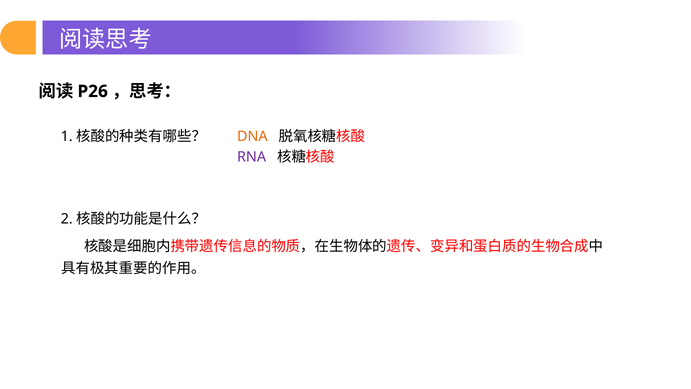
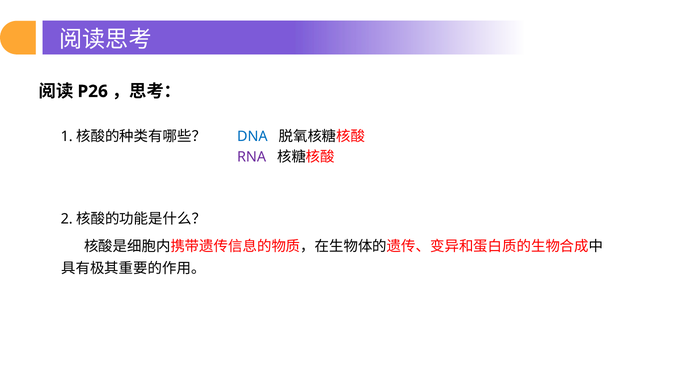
DNA colour: orange -> blue
